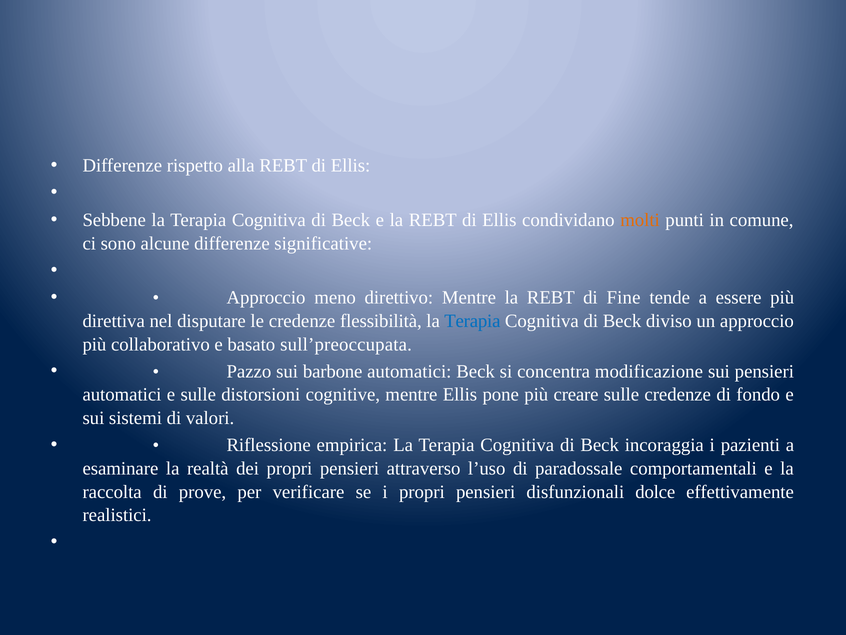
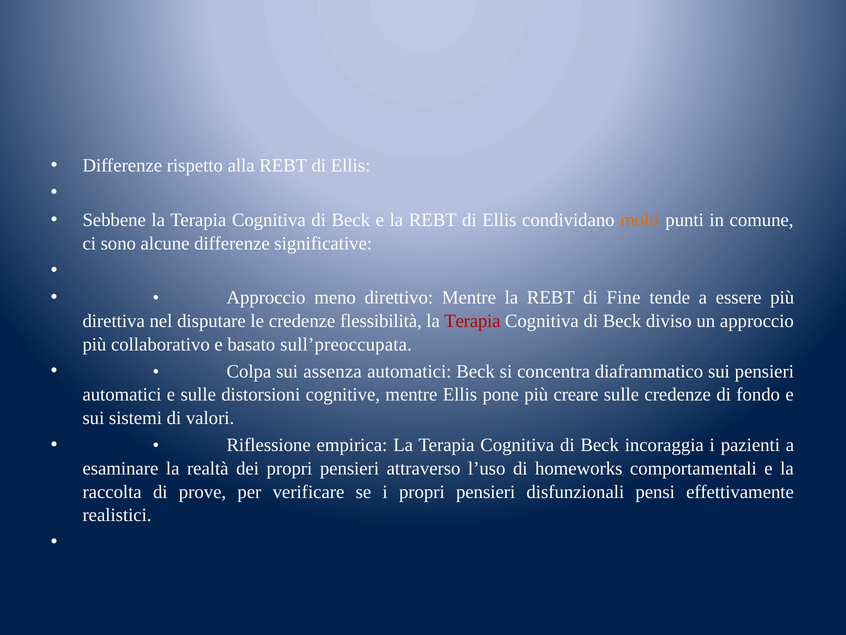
Terapia at (472, 321) colour: blue -> red
Pazzo: Pazzo -> Colpa
barbone: barbone -> assenza
modificazione: modificazione -> diaframmatico
paradossale: paradossale -> homeworks
dolce: dolce -> pensi
